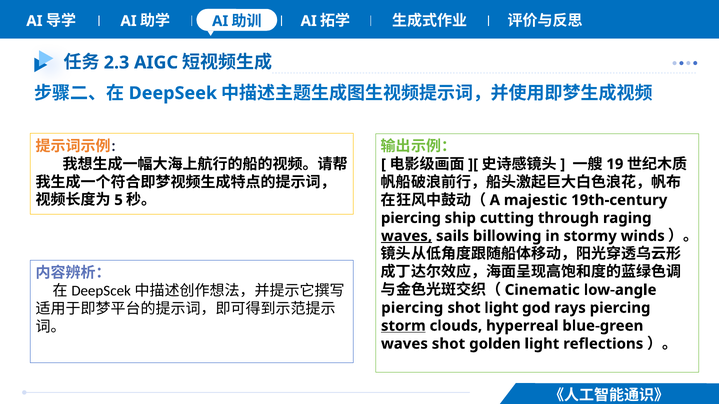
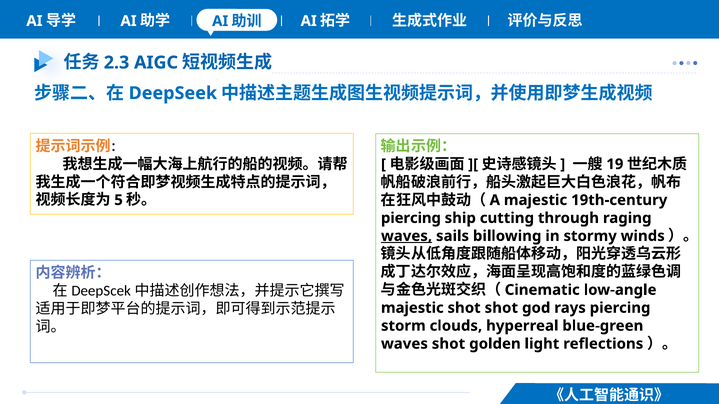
piercing at (412, 308): piercing -> majestic
shot light: light -> shot
storm underline: present -> none
